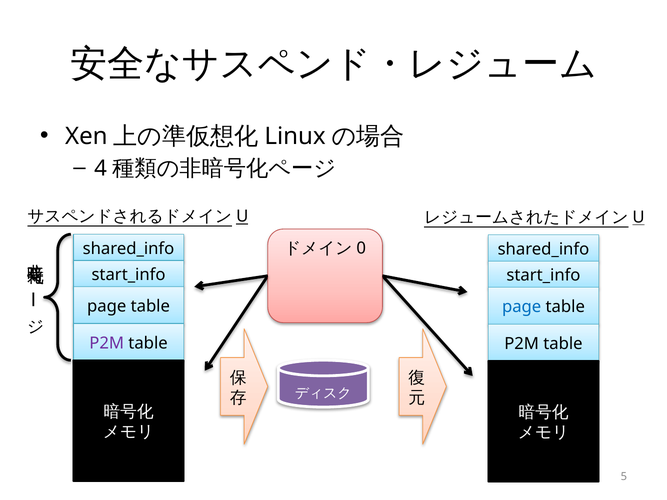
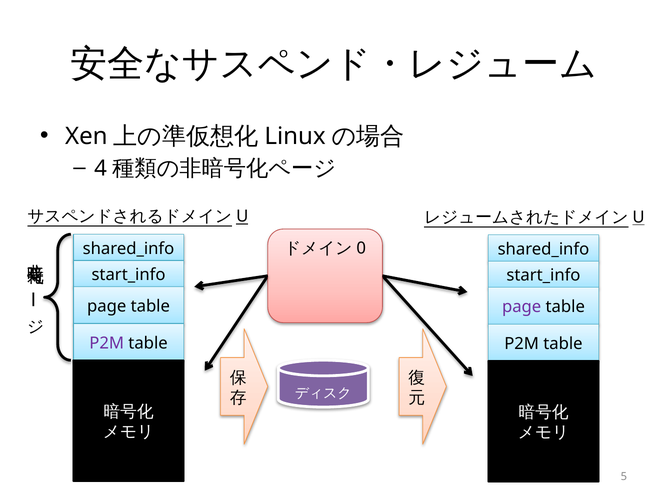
page at (522, 307) colour: blue -> purple
